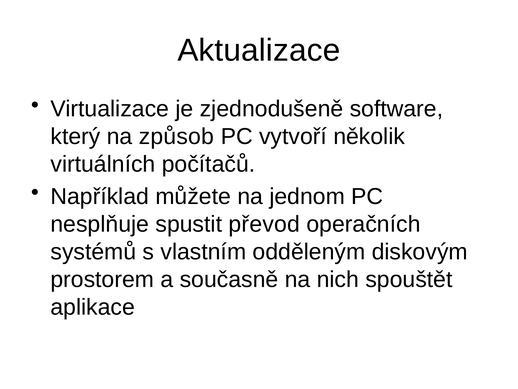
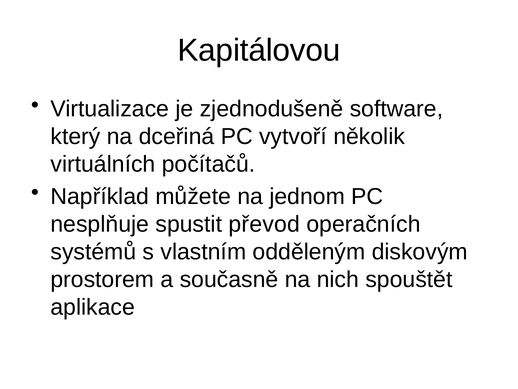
Aktualizace: Aktualizace -> Kapitálovou
způsob: způsob -> dceřiná
